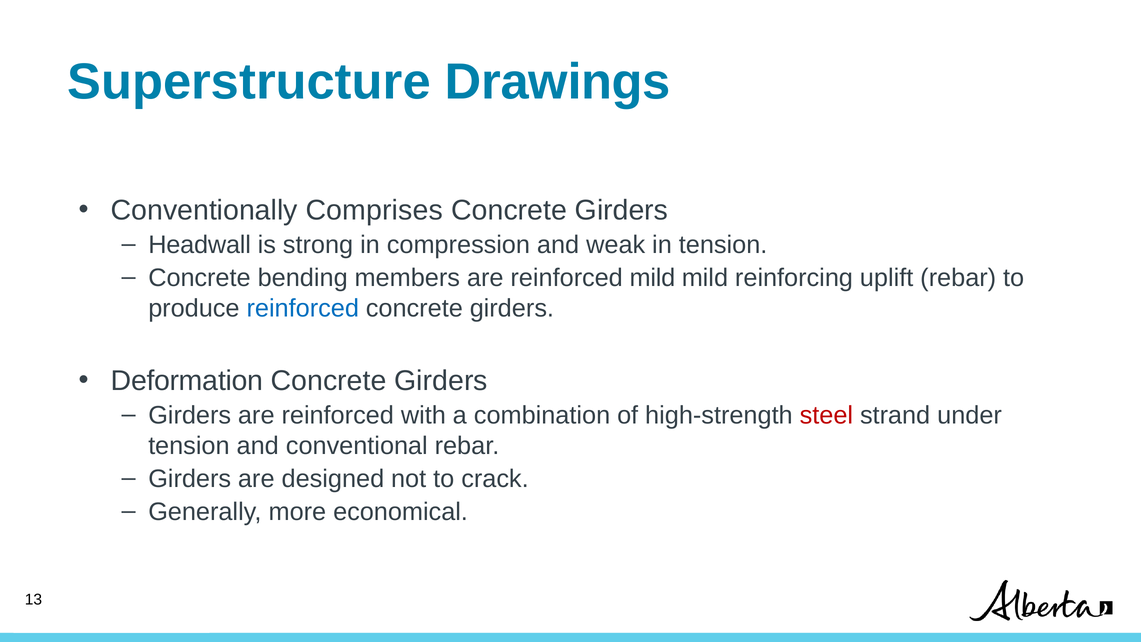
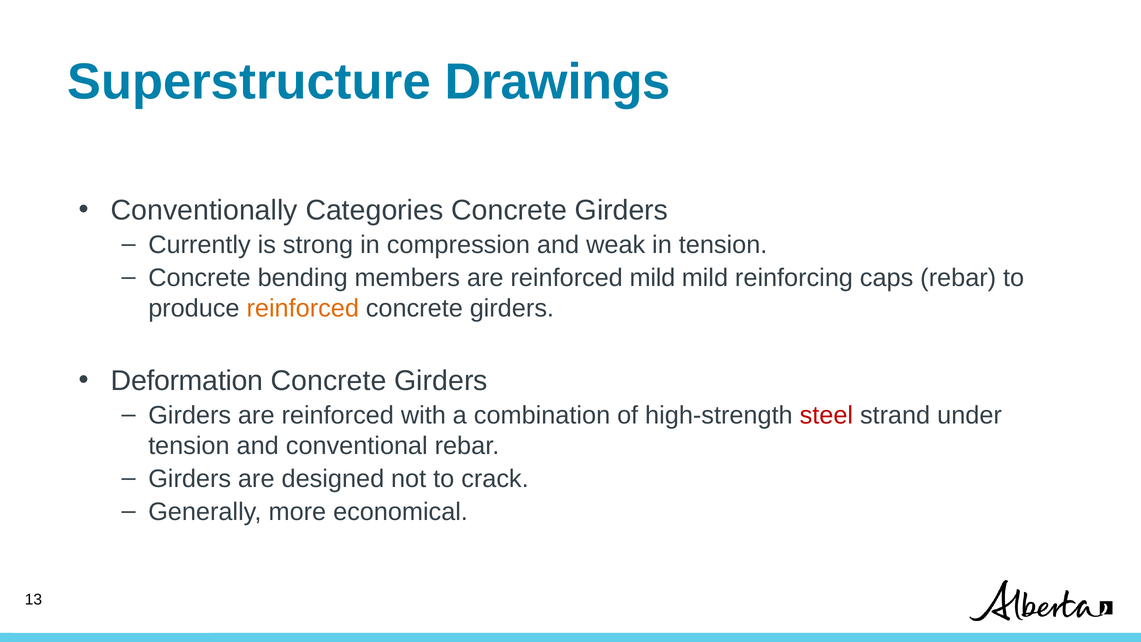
Comprises: Comprises -> Categories
Headwall: Headwall -> Currently
uplift: uplift -> caps
reinforced at (303, 308) colour: blue -> orange
